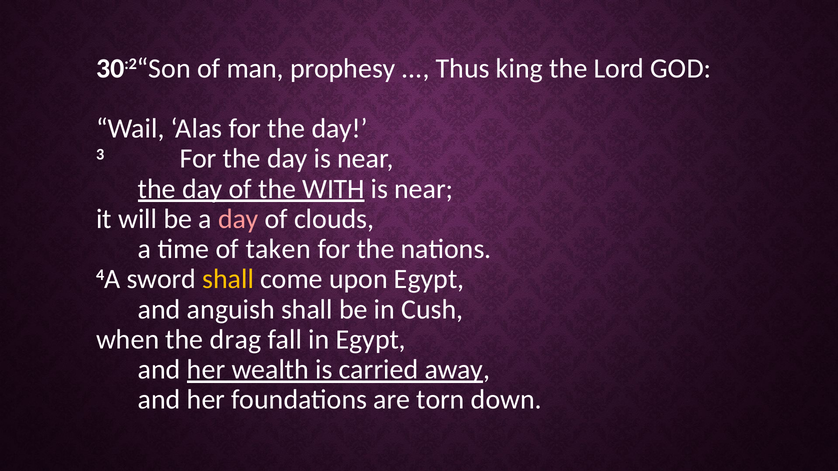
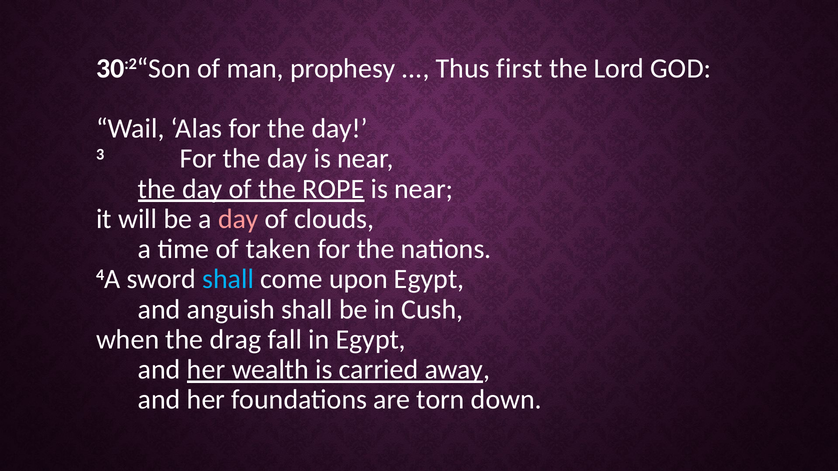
king: king -> first
WITH: WITH -> ROPE
shall at (228, 279) colour: yellow -> light blue
